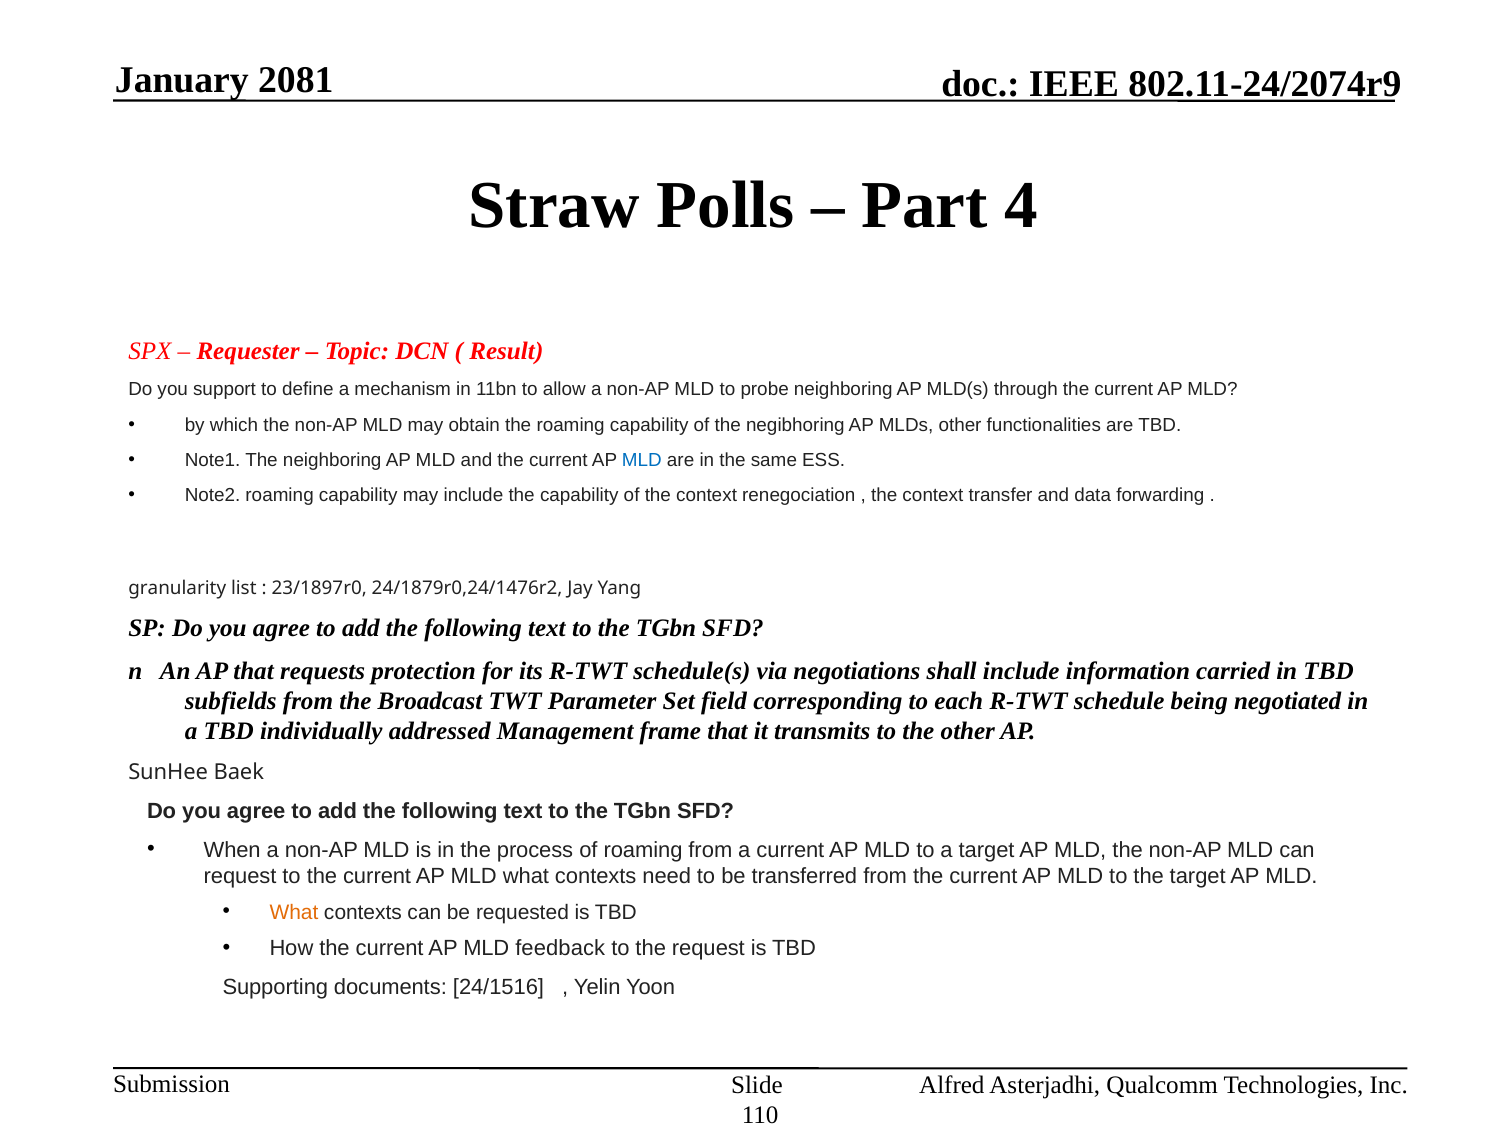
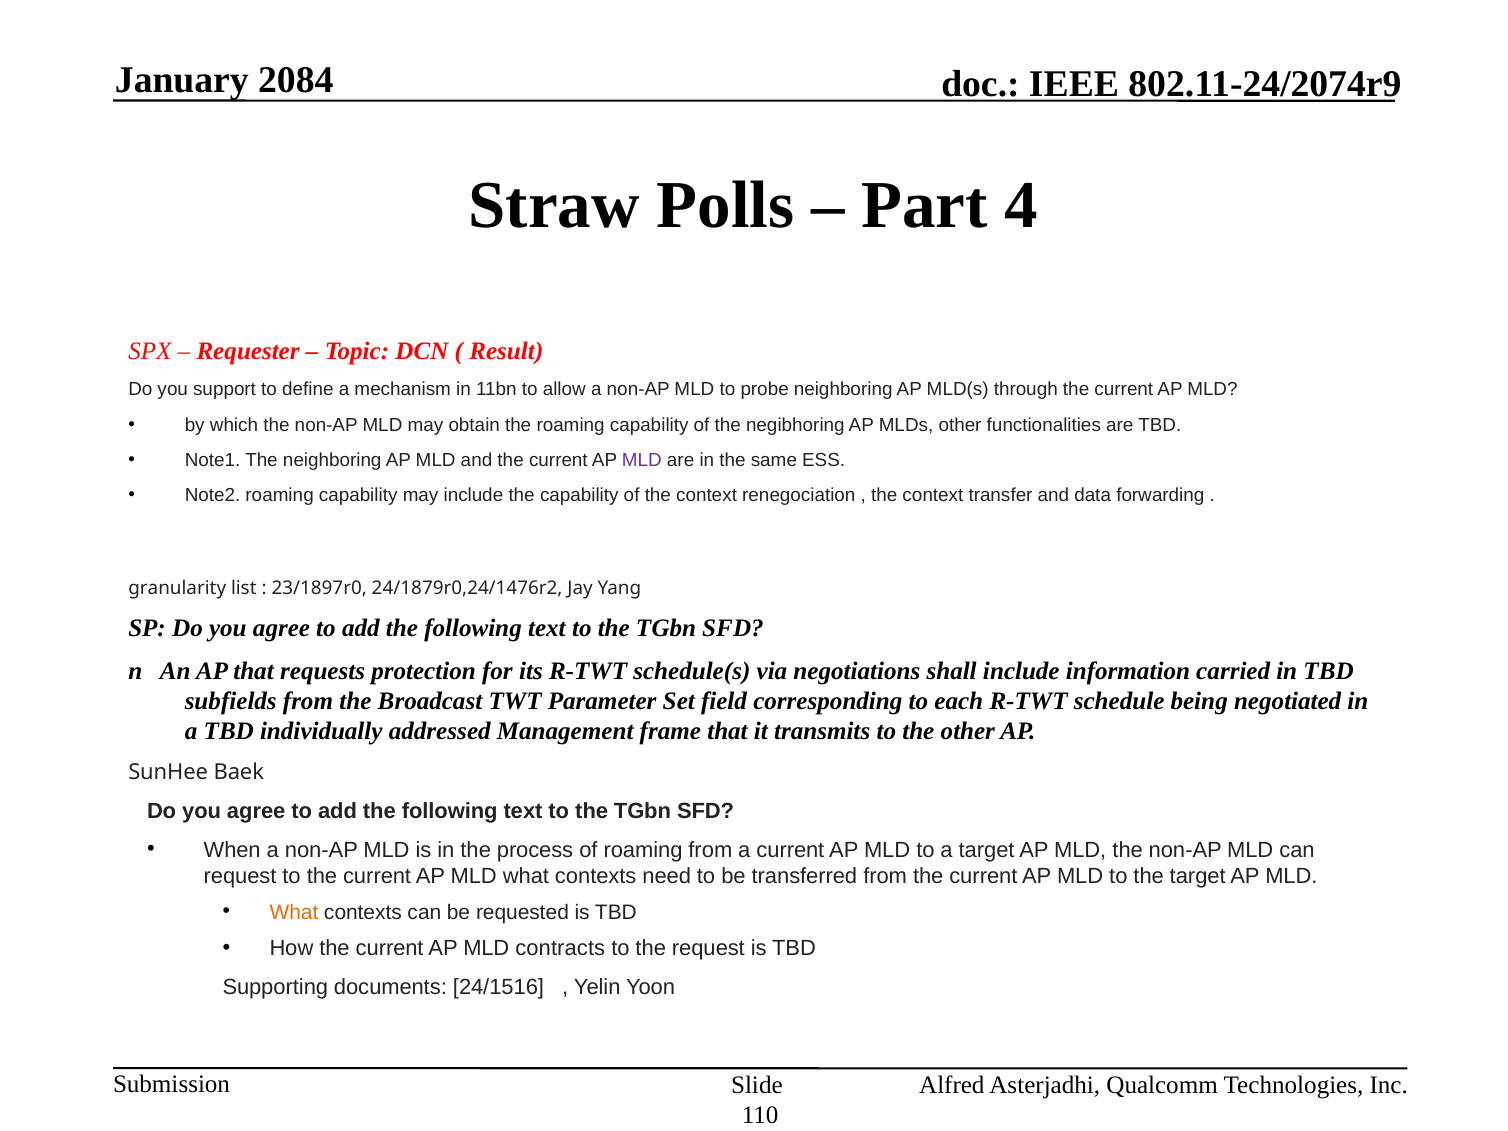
2081: 2081 -> 2084
MLD at (642, 460) colour: blue -> purple
feedback: feedback -> contracts
